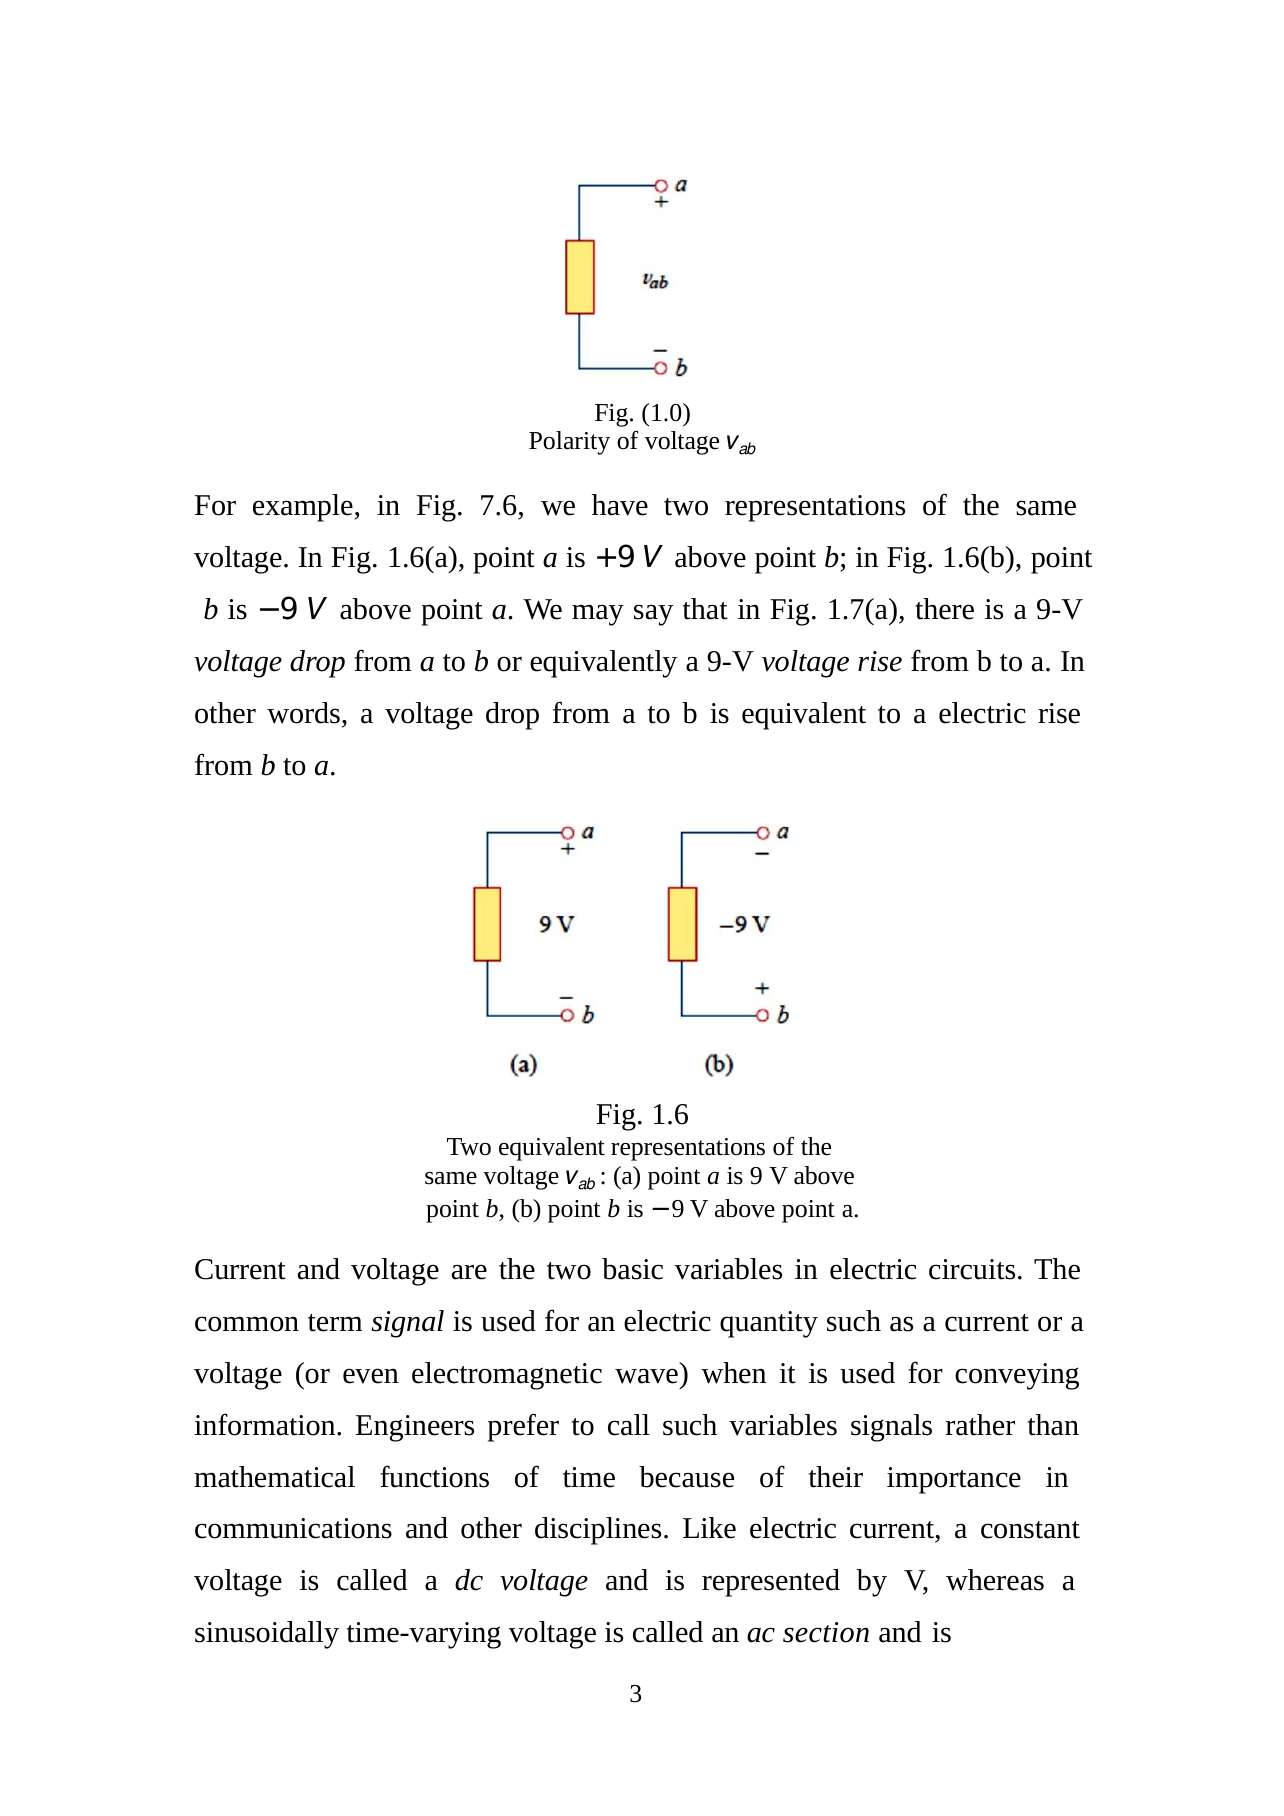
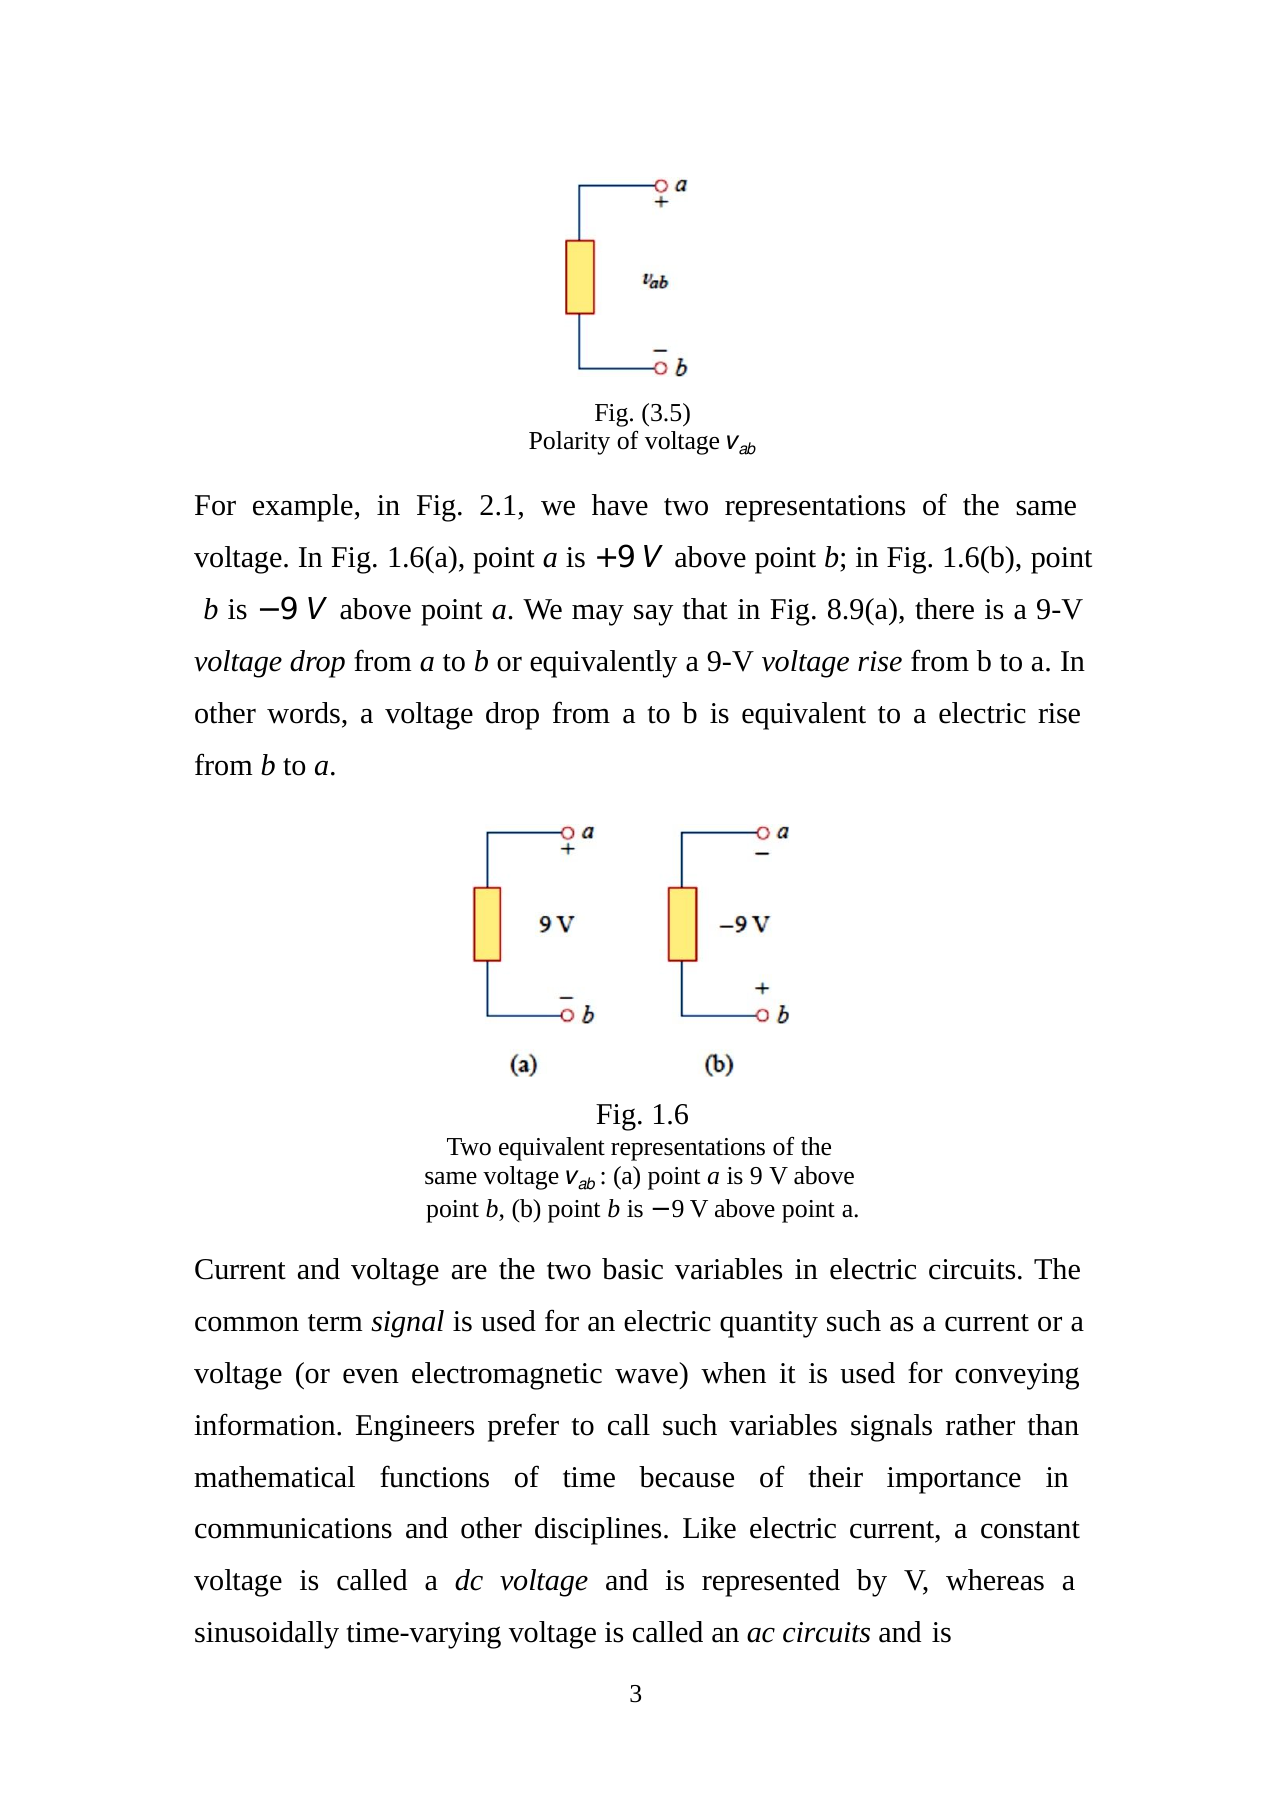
1.0: 1.0 -> 3.5
7.6: 7.6 -> 2.1
1.7(a: 1.7(a -> 8.9(a
ac section: section -> circuits
